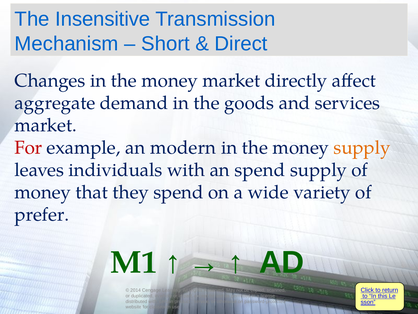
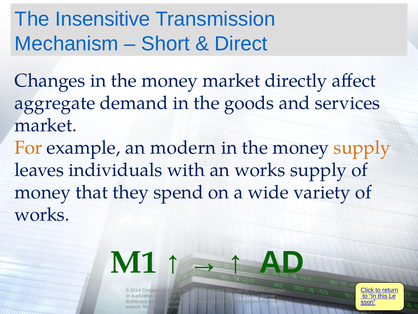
For at (28, 148) colour: red -> orange
an spend: spend -> works
prefer at (42, 214): prefer -> works
